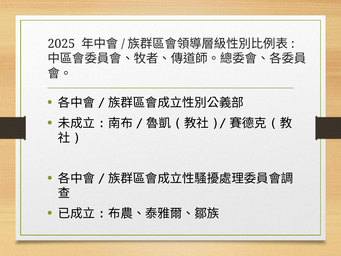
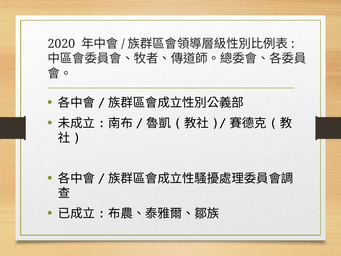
2025: 2025 -> 2020
